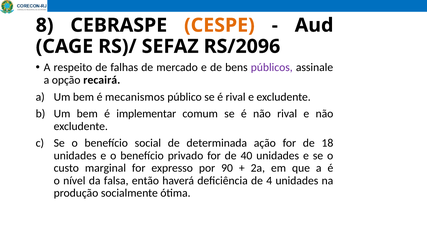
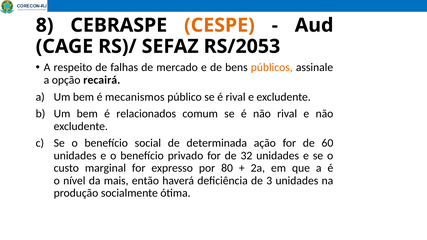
RS/2096: RS/2096 -> RS/2053
públicos colour: purple -> orange
implementar: implementar -> relacionados
18: 18 -> 60
40: 40 -> 32
90: 90 -> 80
falsa: falsa -> mais
4: 4 -> 3
